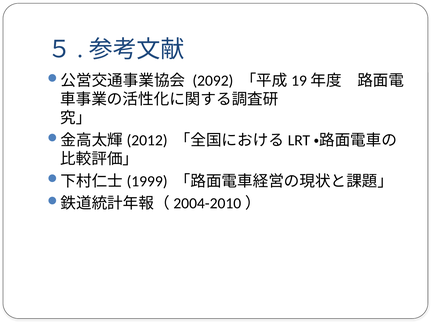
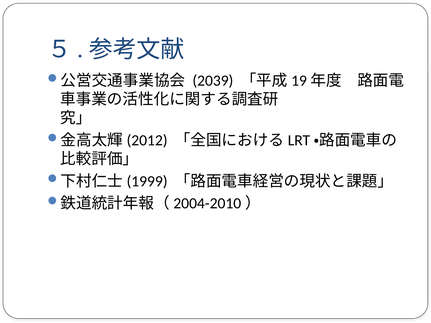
2092: 2092 -> 2039
